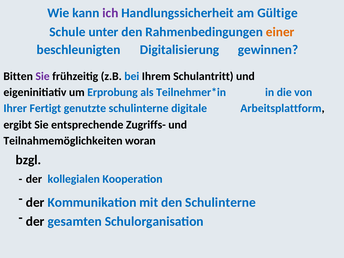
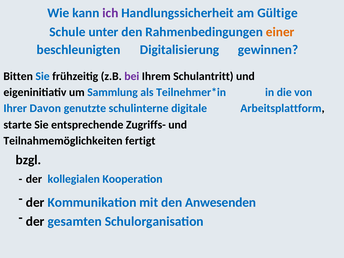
Sie at (43, 76) colour: purple -> blue
bei colour: blue -> purple
Erprobung: Erprobung -> Sammlung
Fertigt: Fertigt -> Davon
ergibt: ergibt -> starte
woran: woran -> fertigt
den Schulinterne: Schulinterne -> Anwesenden
